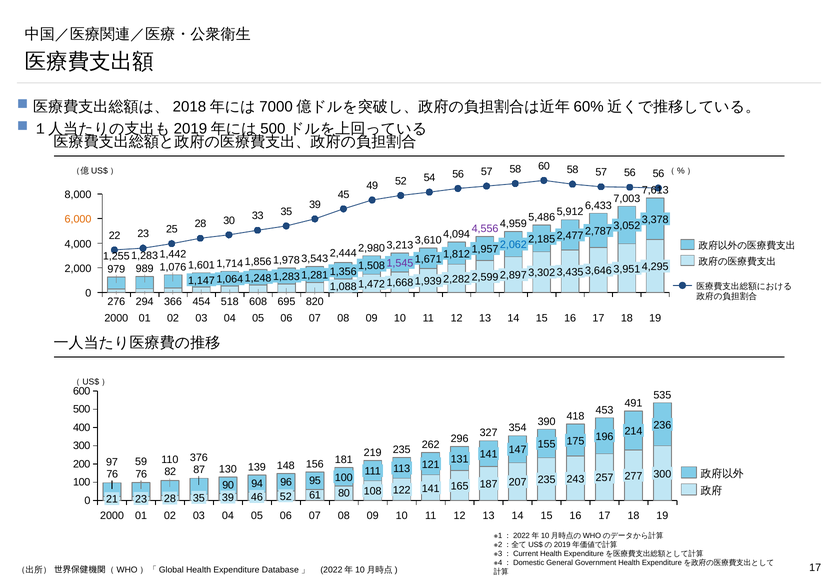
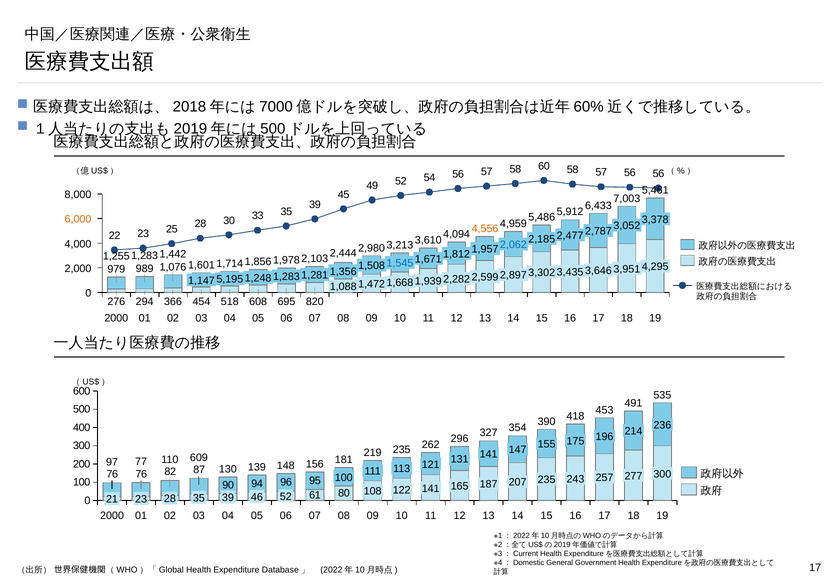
7,613: 7,613 -> 5,461
4,556 colour: purple -> orange
3,543: 3,543 -> 2,103
1,545 colour: purple -> blue
1,064: 1,064 -> 5,195
59: 59 -> 77
376: 376 -> 609
